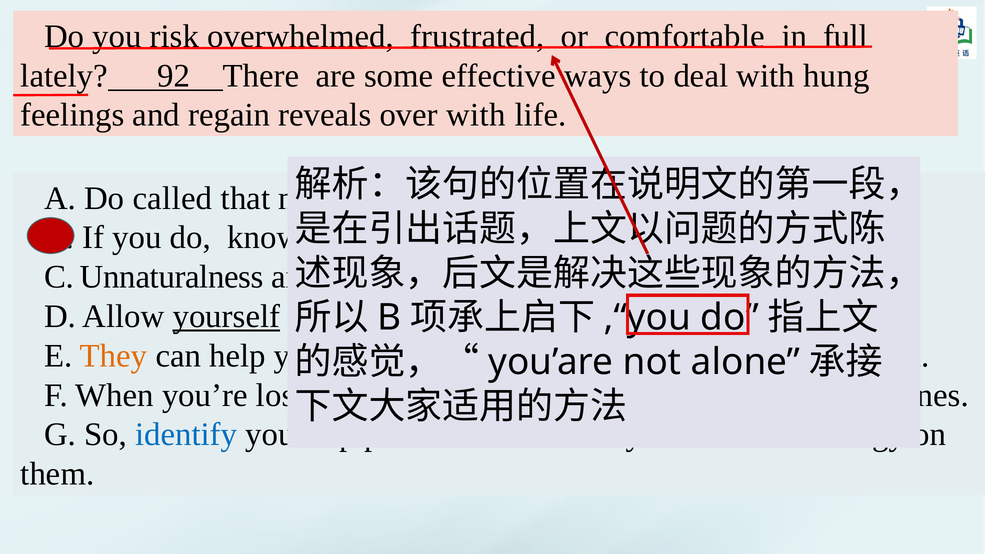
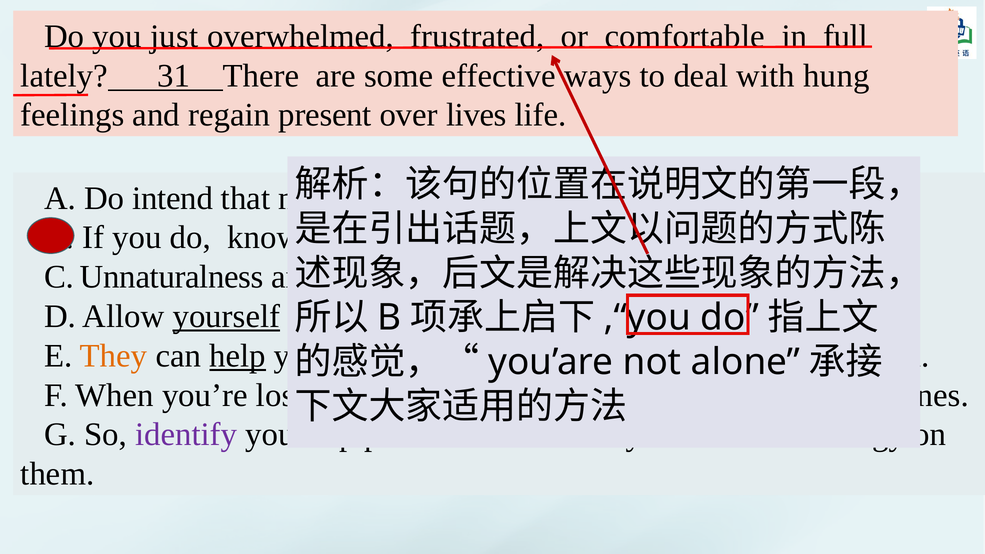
risk: risk -> just
92: 92 -> 31
reveals: reveals -> present
over with: with -> lives
called: called -> intend
help underline: none -> present
identify at (186, 435) colour: blue -> purple
